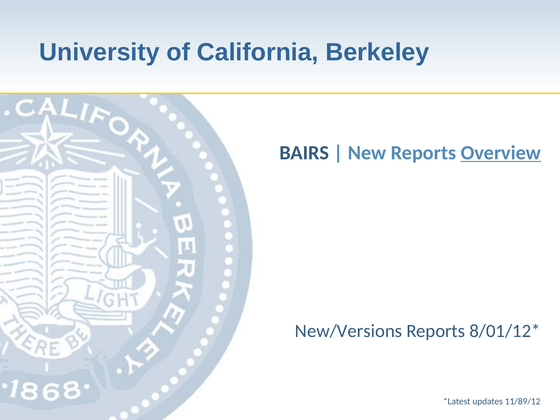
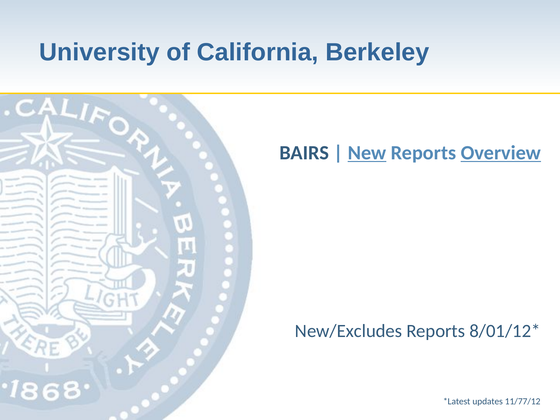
New underline: none -> present
New/Versions: New/Versions -> New/Excludes
11/89/12: 11/89/12 -> 11/77/12
